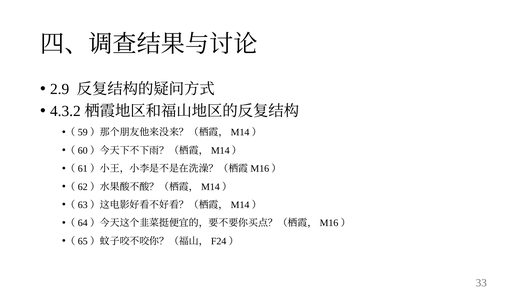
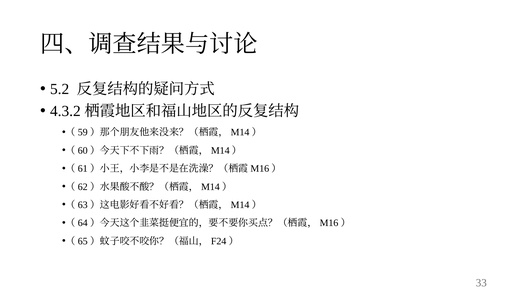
2.9: 2.9 -> 5.2
